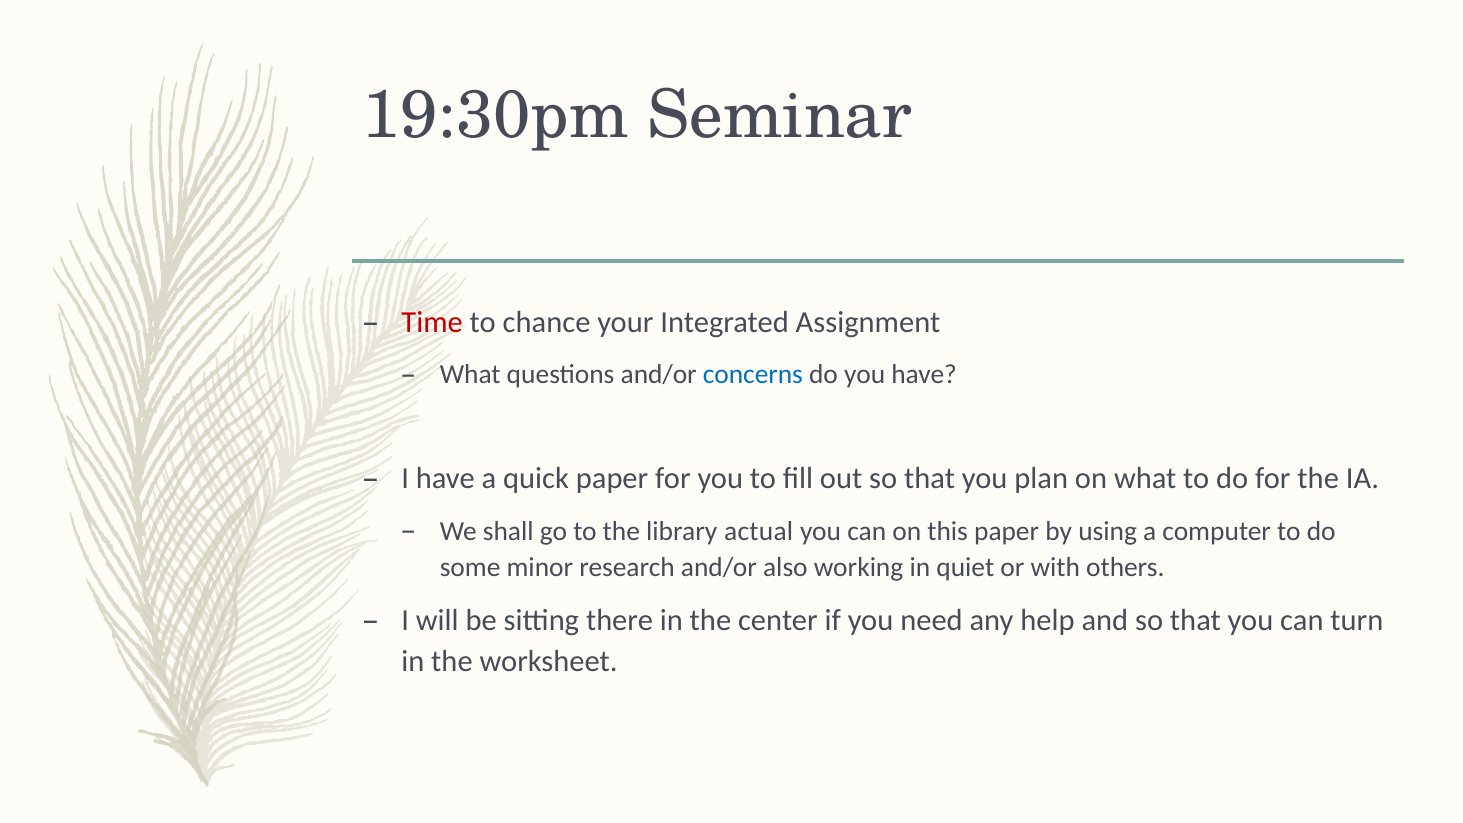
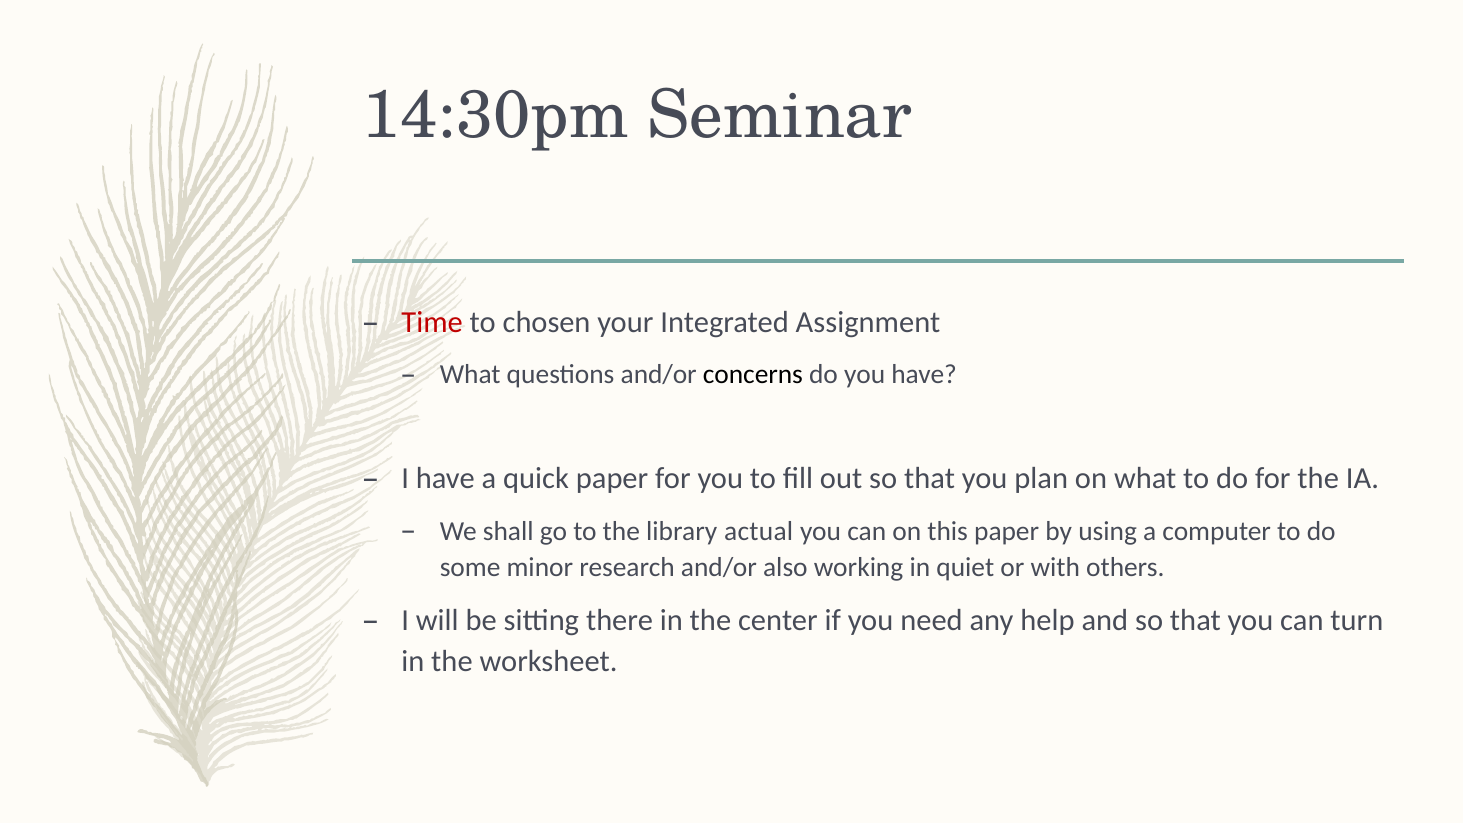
19:30pm: 19:30pm -> 14:30pm
chance: chance -> chosen
concerns colour: blue -> black
